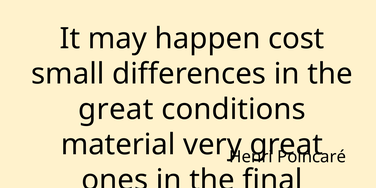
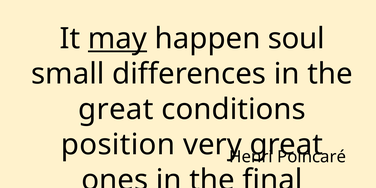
may underline: none -> present
cost: cost -> soul
material: material -> position
